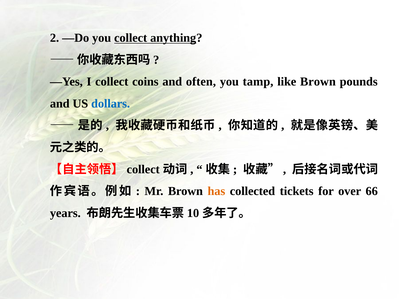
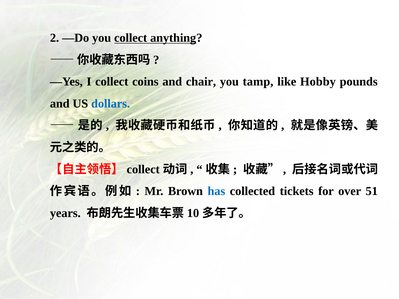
often: often -> chair
like Brown: Brown -> Hobby
has colour: orange -> blue
66: 66 -> 51
